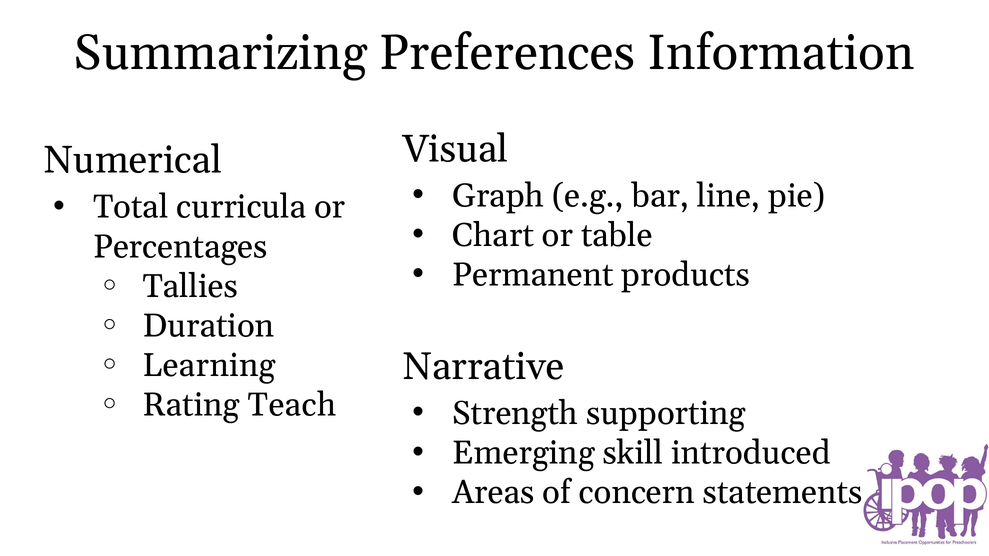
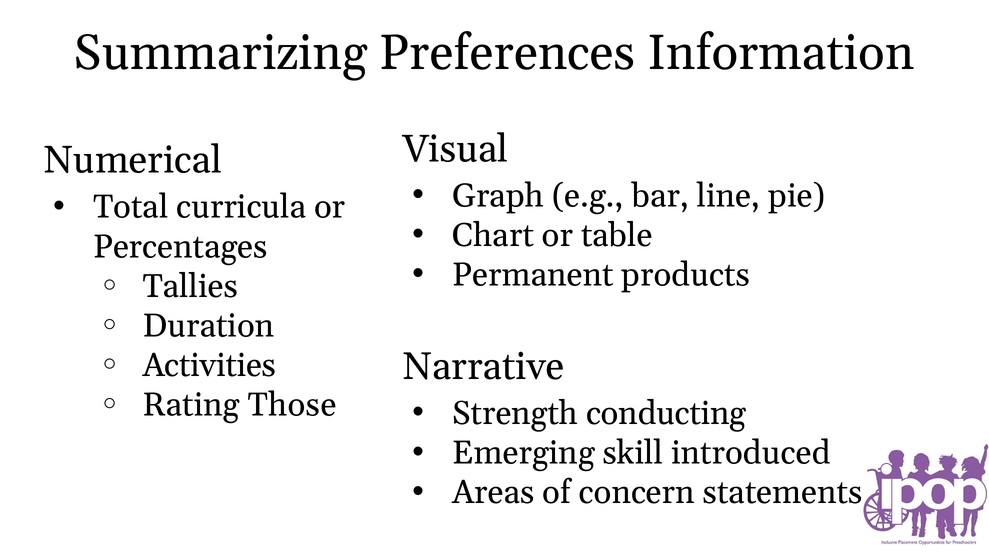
Learning: Learning -> Activities
Teach: Teach -> Those
supporting: supporting -> conducting
